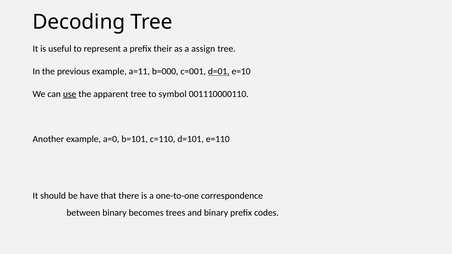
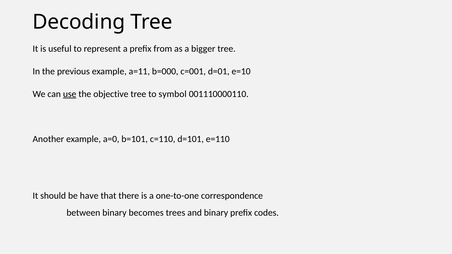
their: their -> from
assign: assign -> bigger
d=01 underline: present -> none
apparent: apparent -> objective
